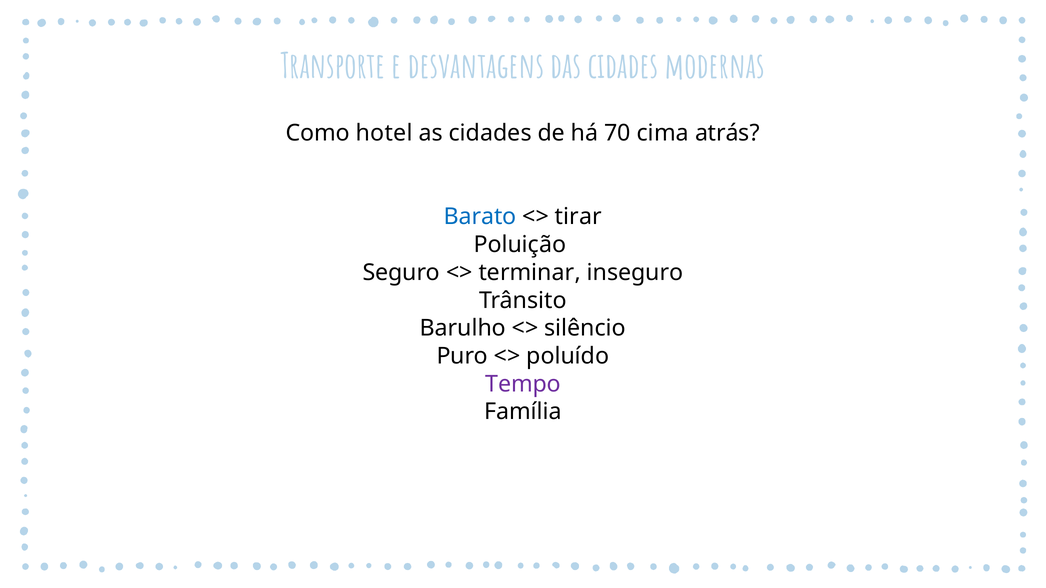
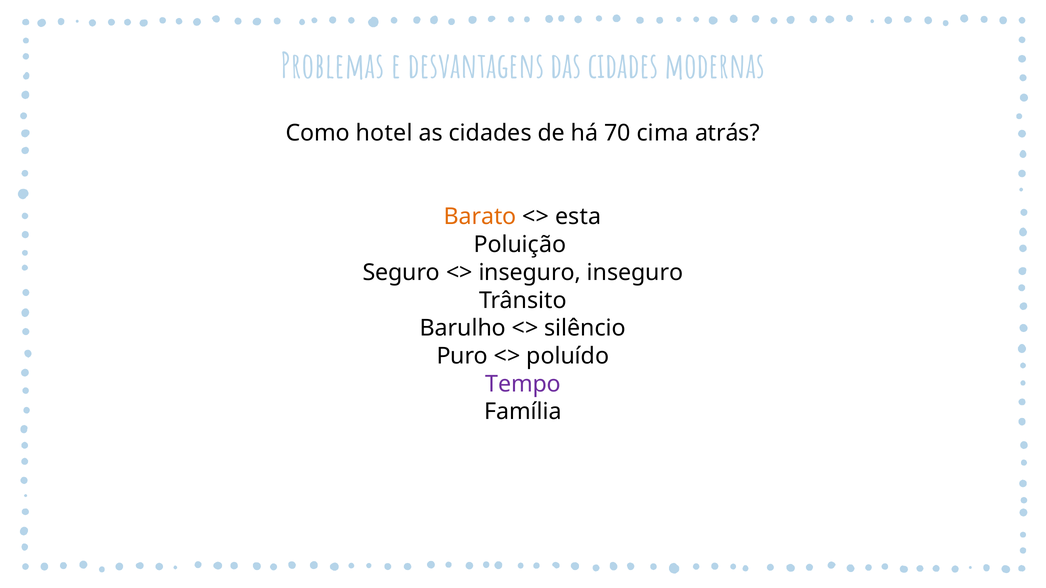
Transporte: Transporte -> Problemas
Barato colour: blue -> orange
tirar: tirar -> esta
terminar at (530, 273): terminar -> inseguro
